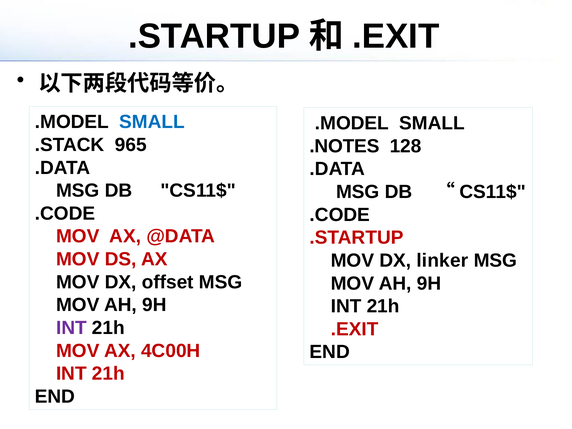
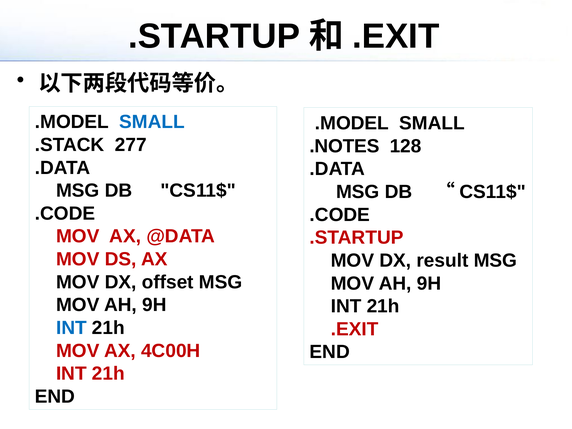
965: 965 -> 277
linker: linker -> result
INT at (71, 328) colour: purple -> blue
